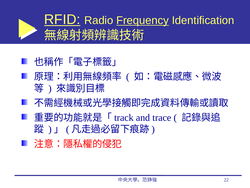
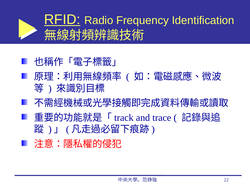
Frequency underline: present -> none
